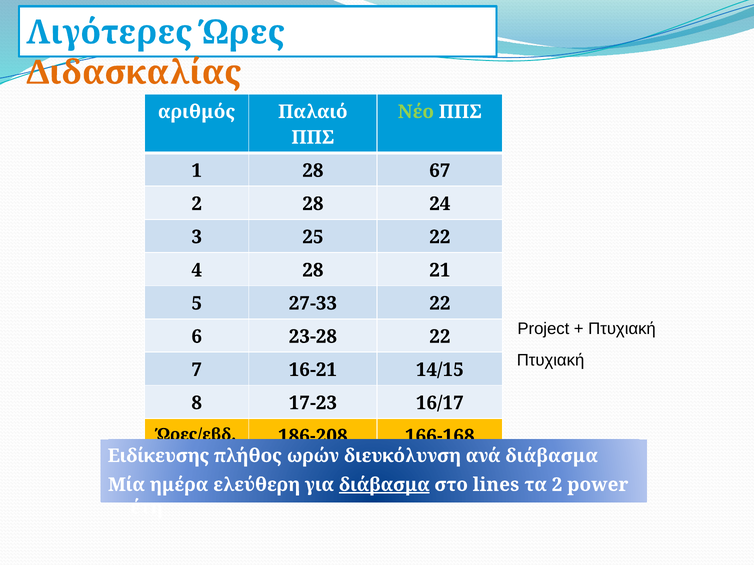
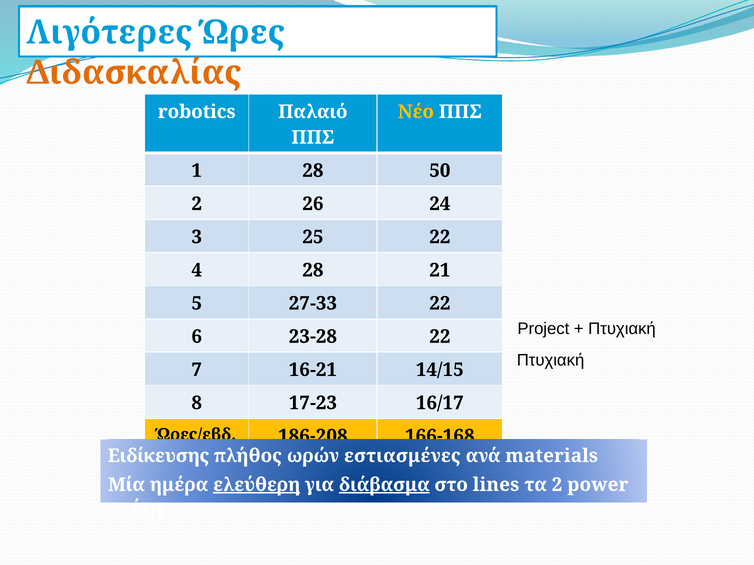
αριθμός: αριθμός -> robotics
Νέο colour: light green -> yellow
67: 67 -> 50
2 28: 28 -> 26
διευκόλυνση: διευκόλυνση -> εστιασμένες
ανά διάβασμα: διάβασμα -> materials
ελεύθερη underline: none -> present
